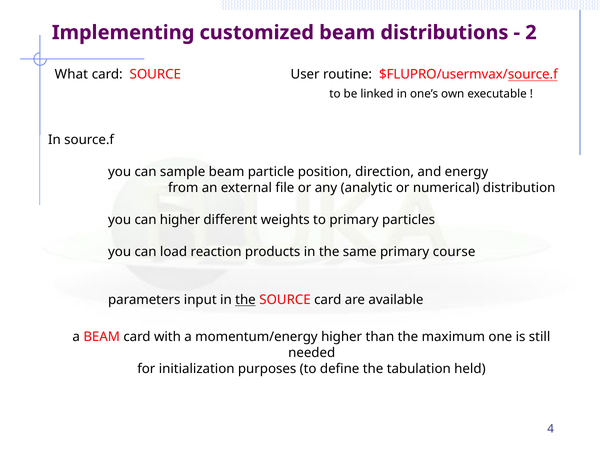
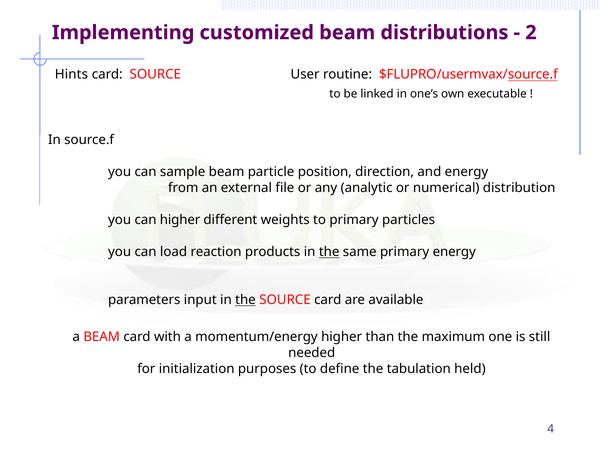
What: What -> Hints
the at (329, 252) underline: none -> present
primary course: course -> energy
